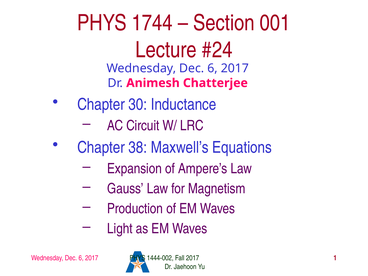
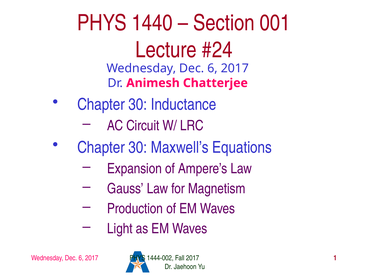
1744: 1744 -> 1440
38 at (138, 147): 38 -> 30
